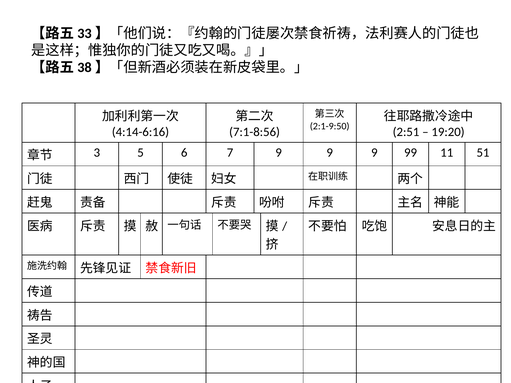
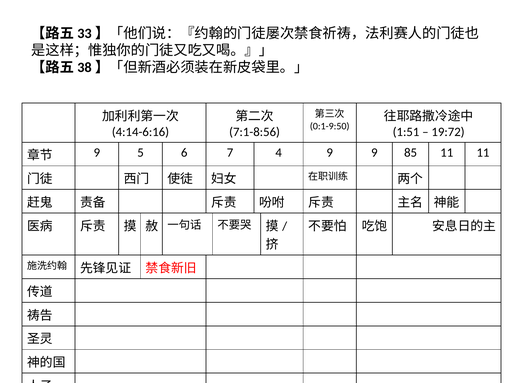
2:1-9:50: 2:1-9:50 -> 0:1-9:50
2:51: 2:51 -> 1:51
19:20: 19:20 -> 19:72
3 at (97, 153): 3 -> 9
7 9: 9 -> 4
99: 99 -> 85
11 51: 51 -> 11
